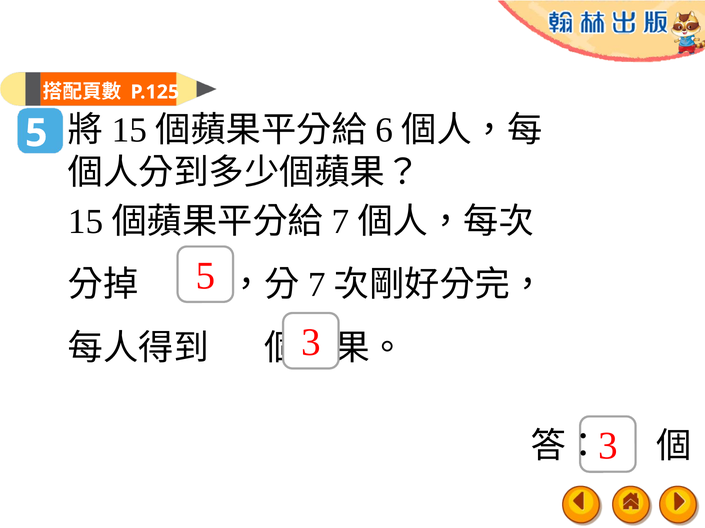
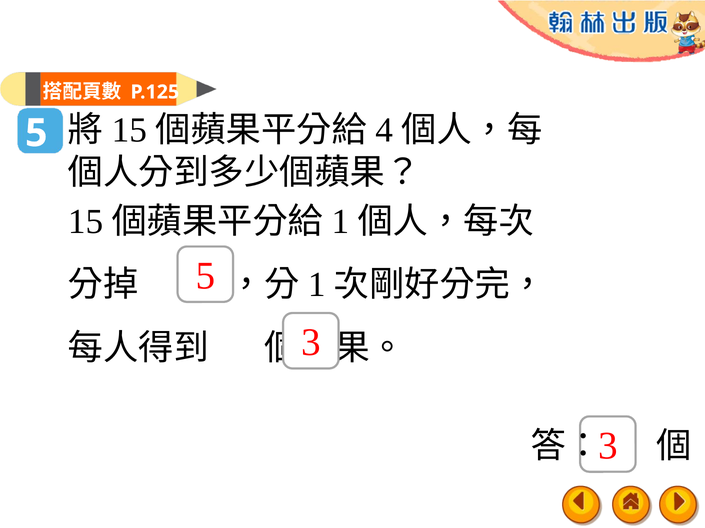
6: 6 -> 4
7 at (340, 222): 7 -> 1
7 at (317, 285): 7 -> 1
